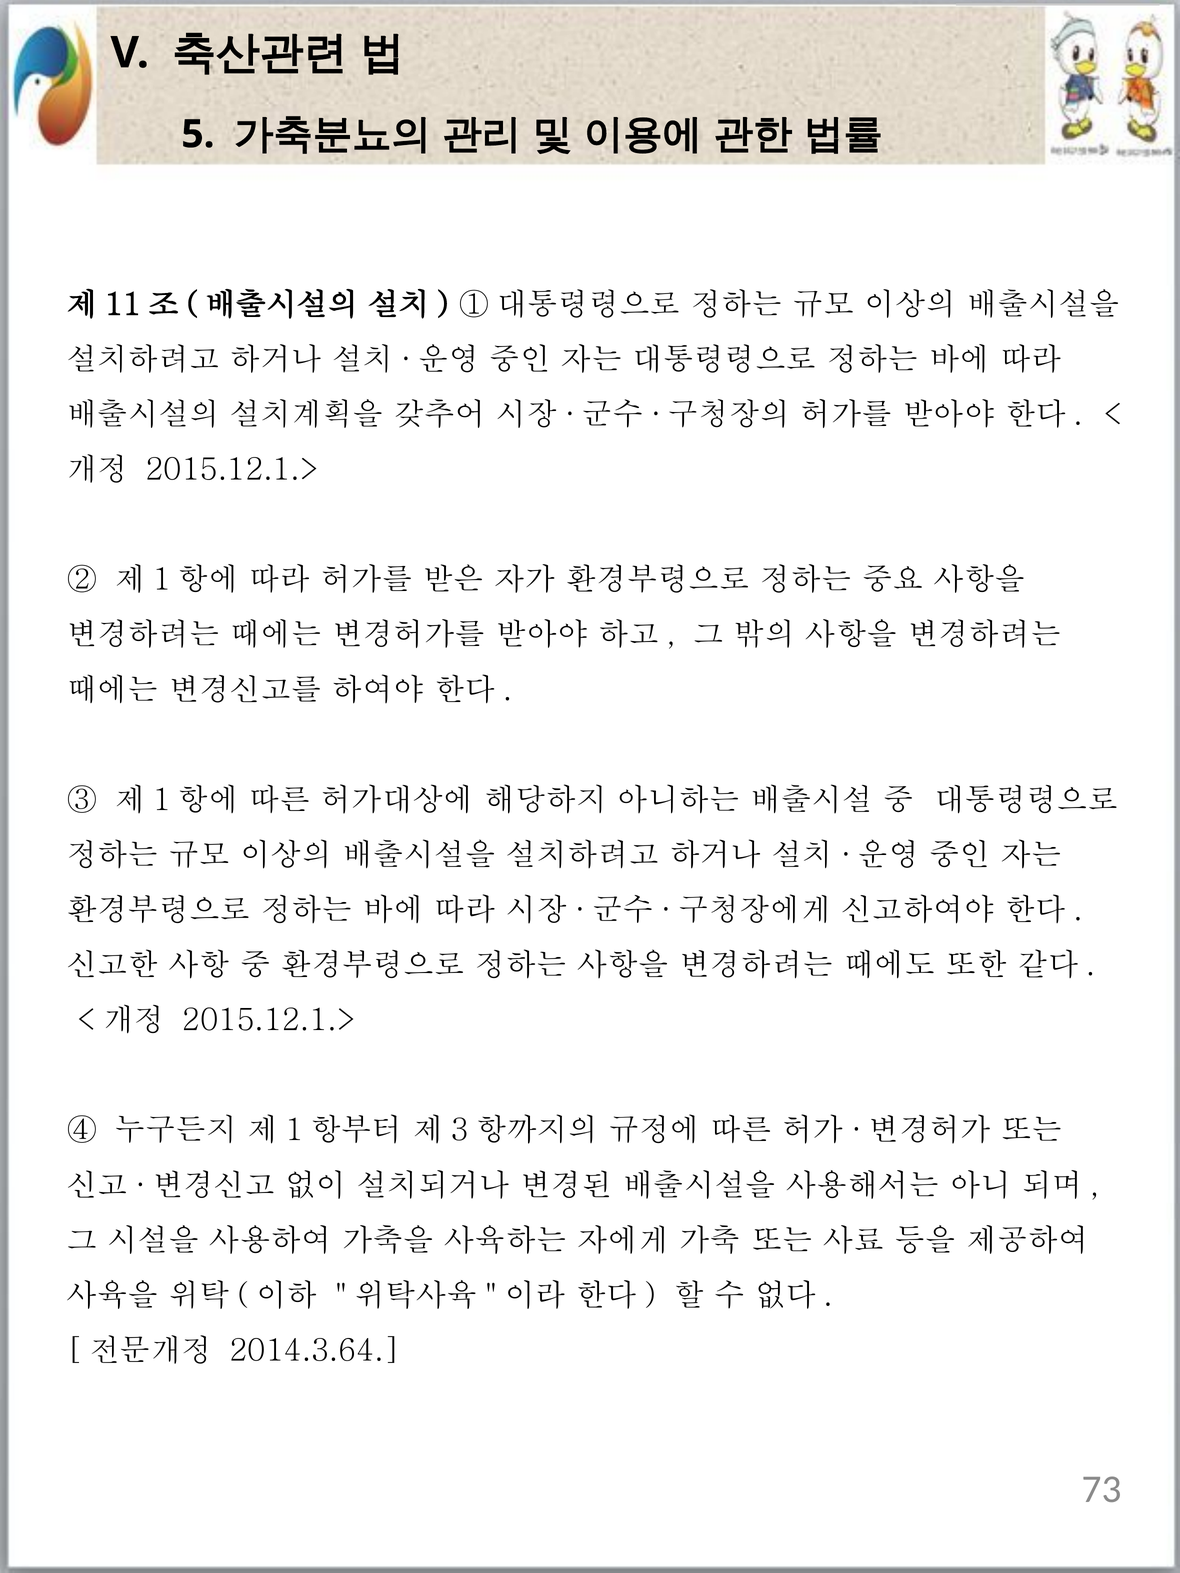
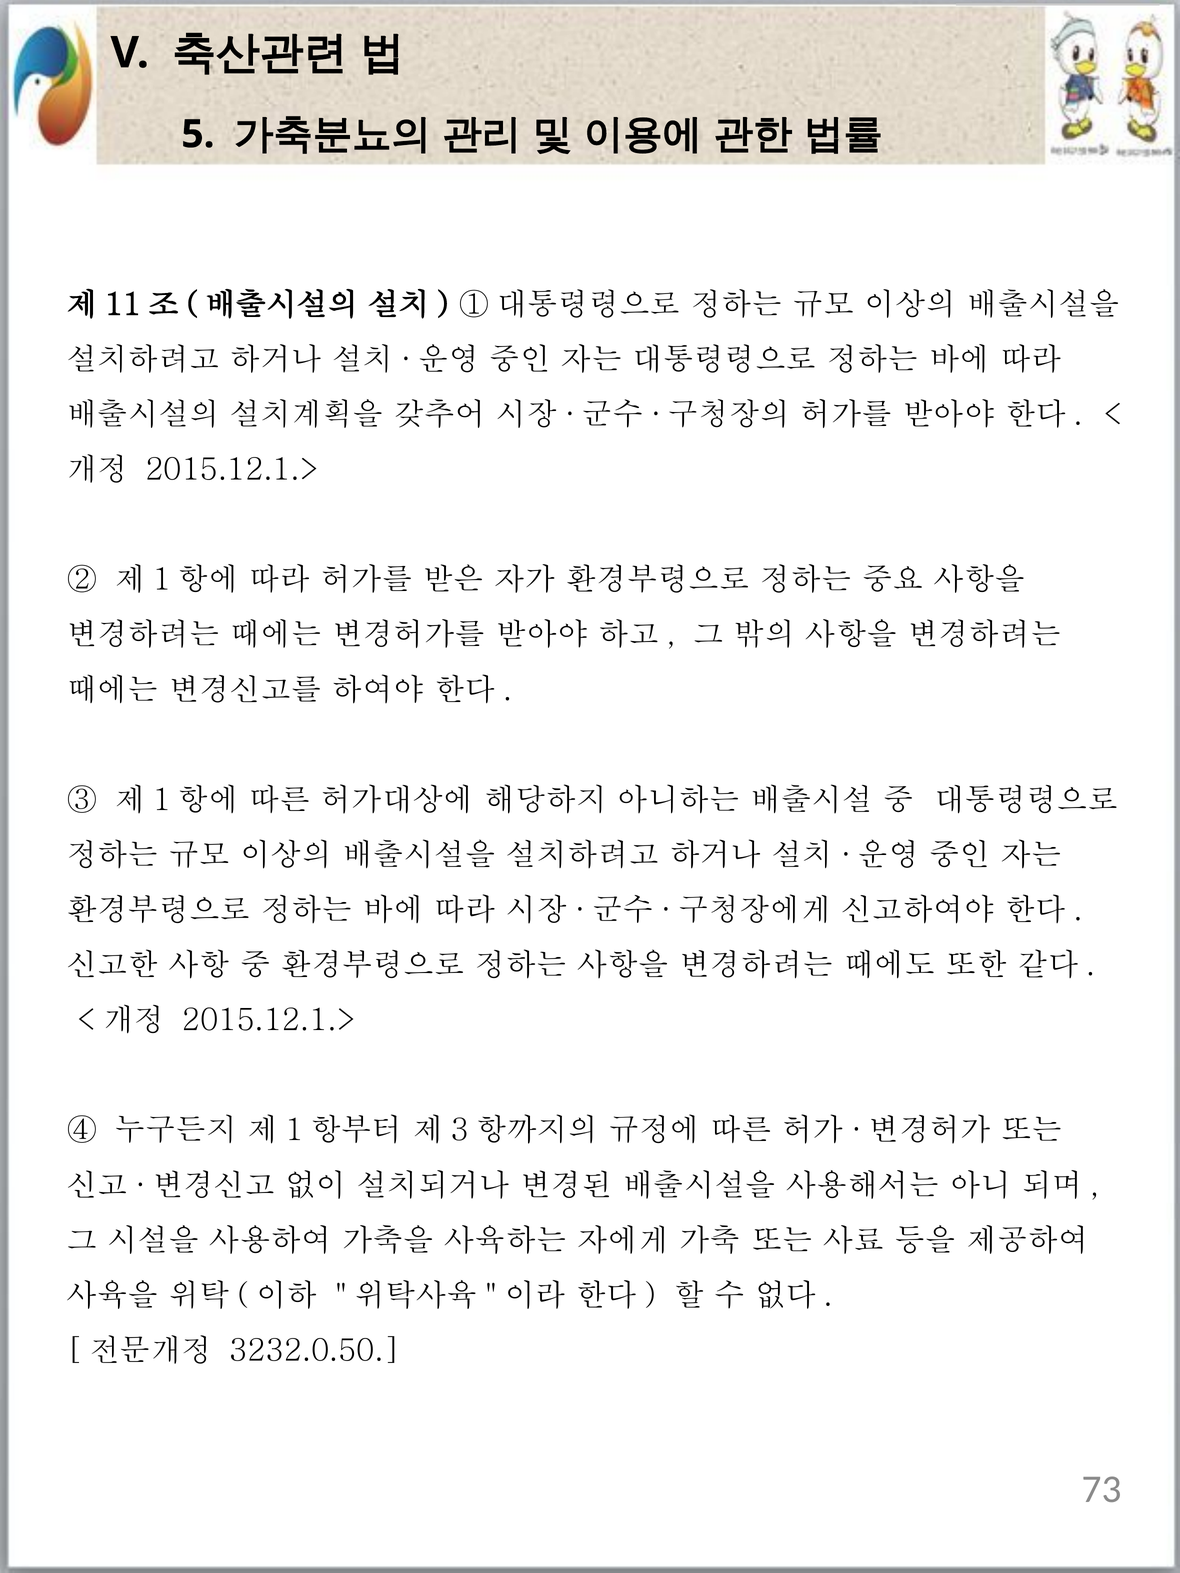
2014.3.64: 2014.3.64 -> 3232.0.50
